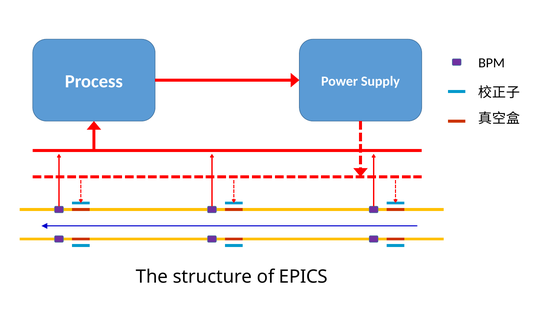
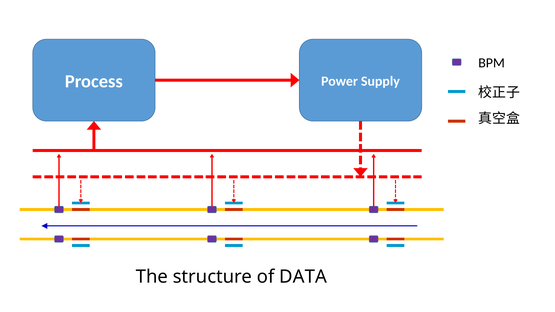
EPICS: EPICS -> DATA
